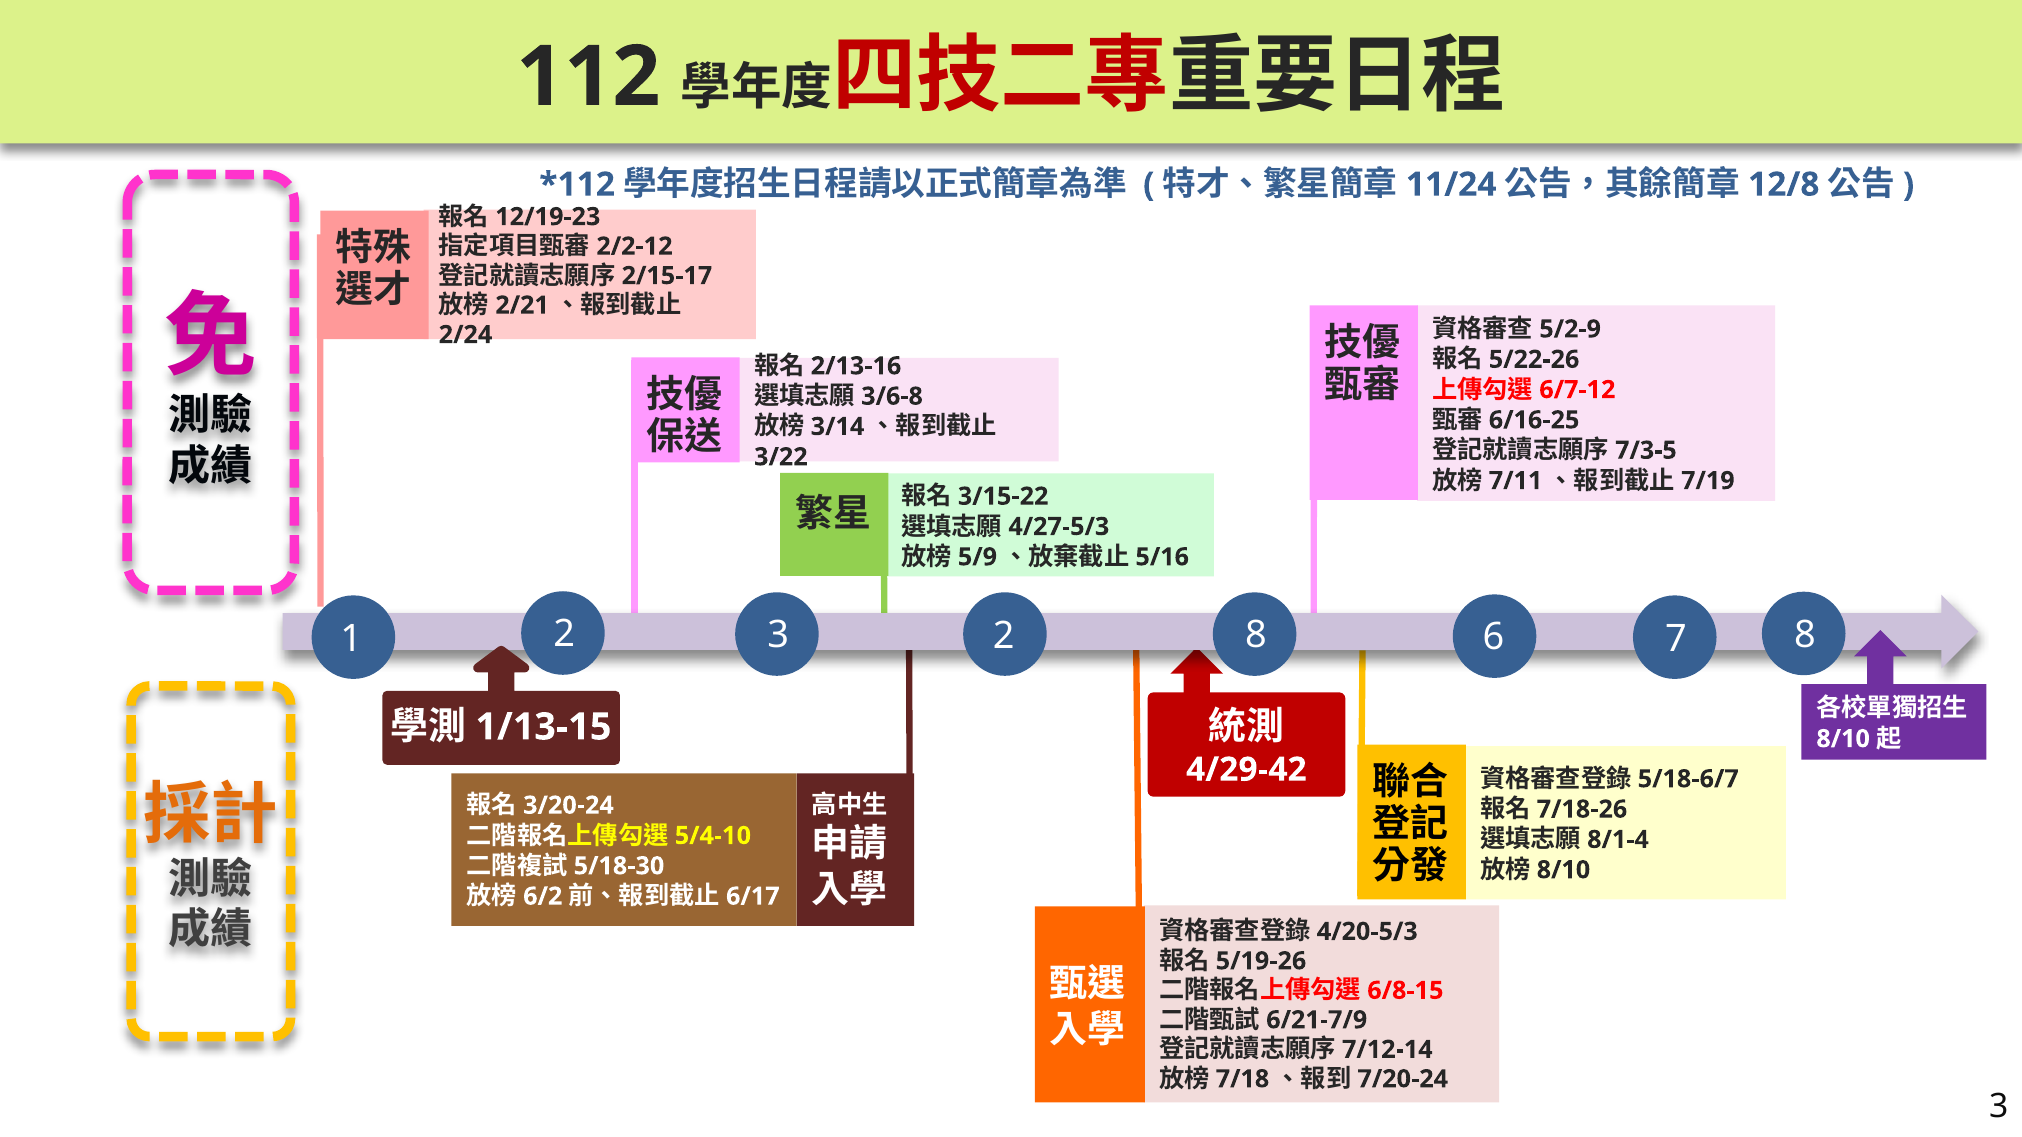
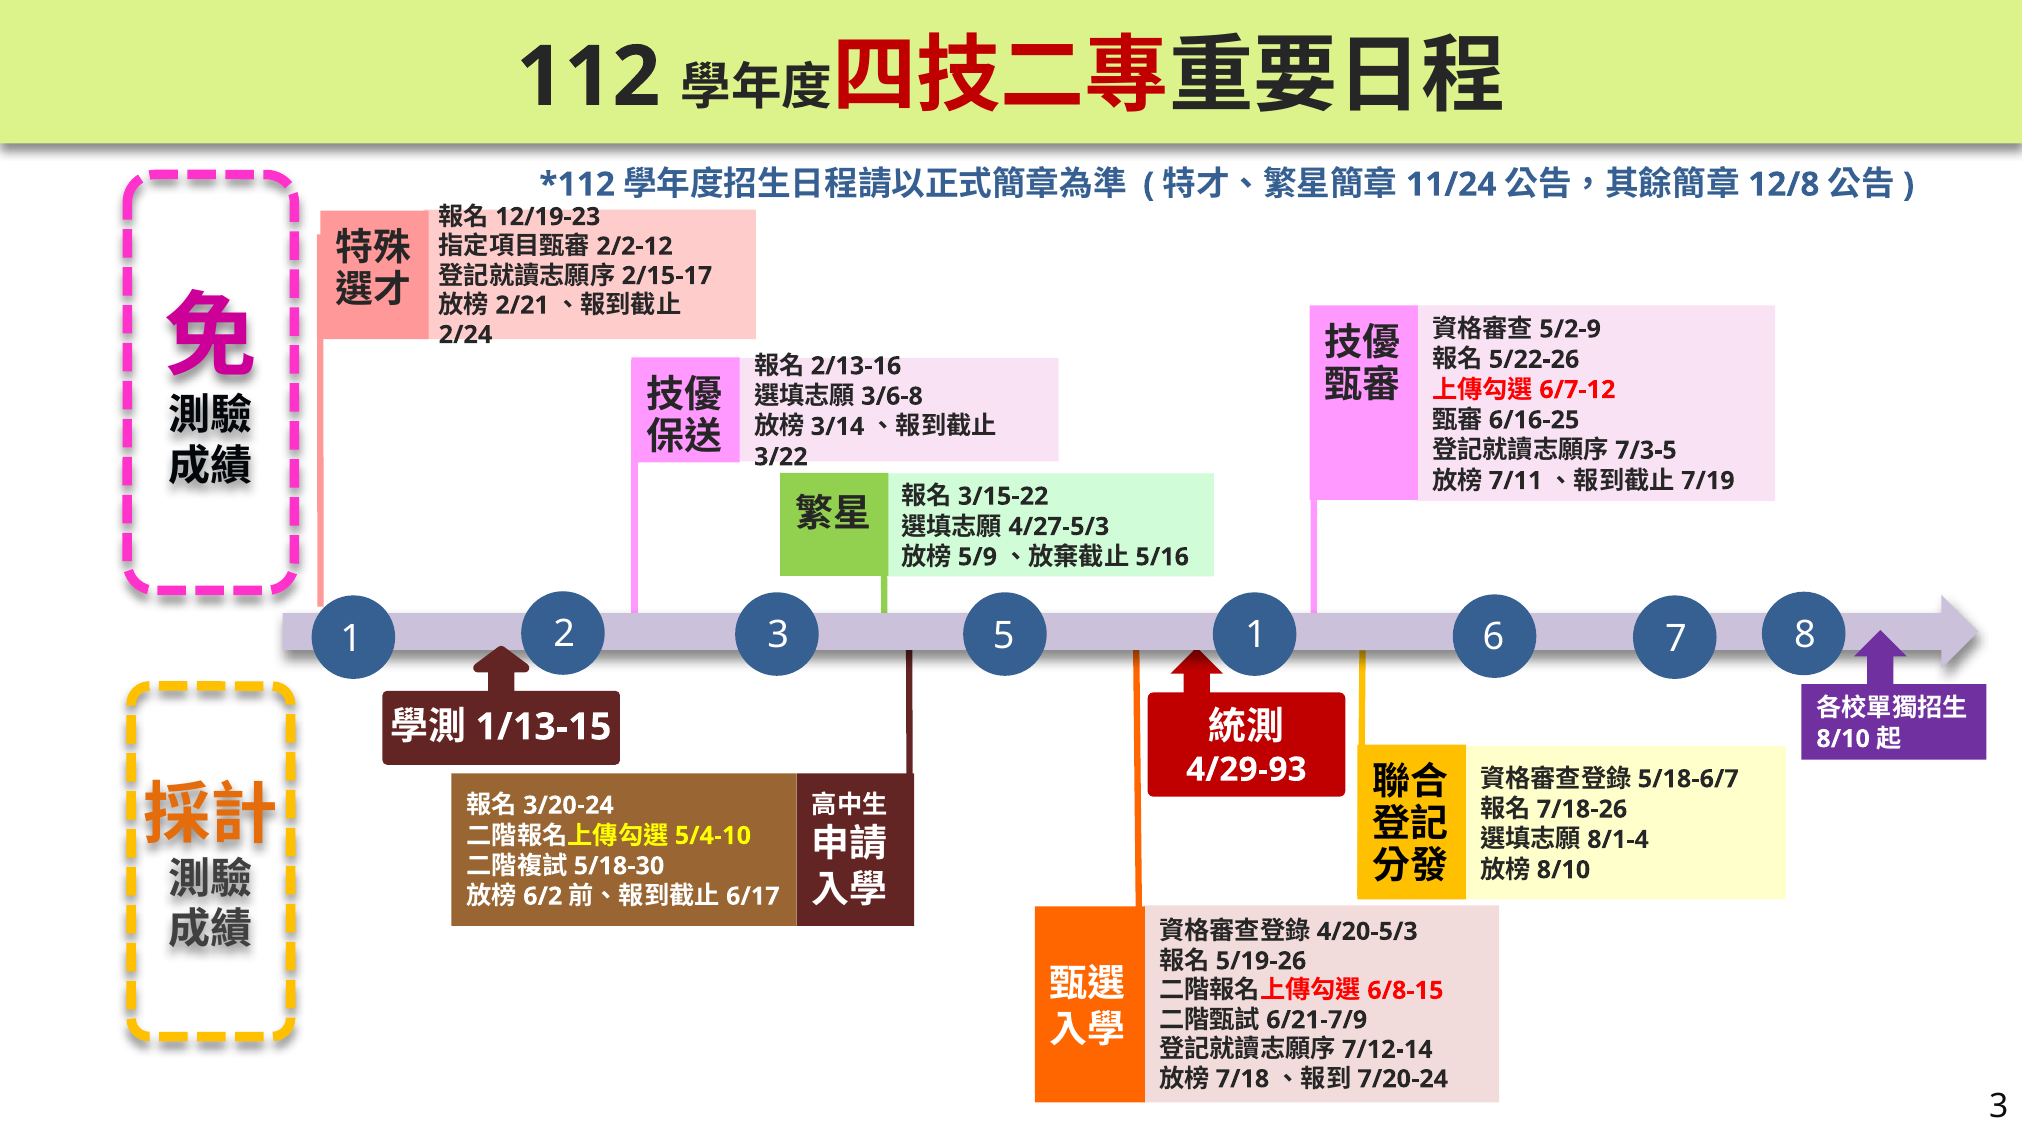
3 8: 8 -> 1
2 2: 2 -> 5
4/29-42: 4/29-42 -> 4/29-93
